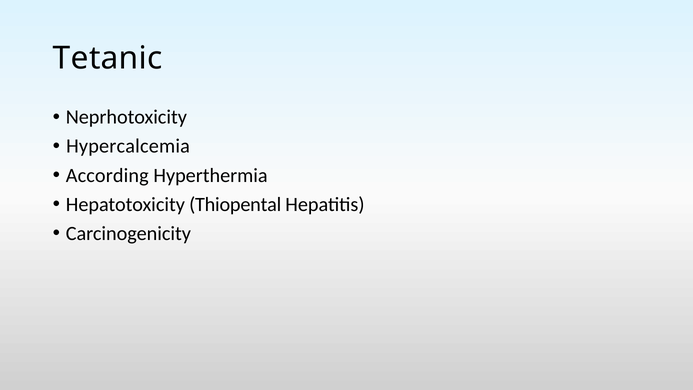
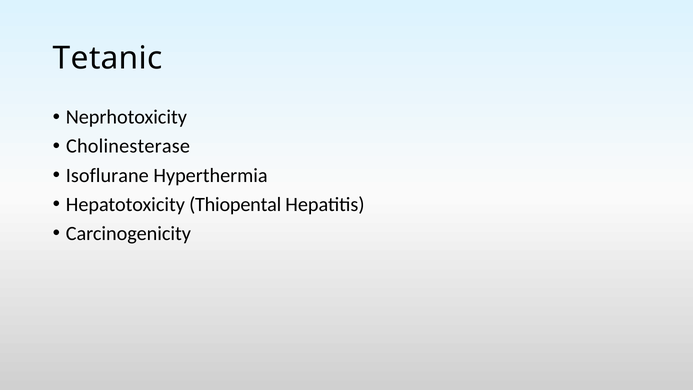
Hypercalcemia: Hypercalcemia -> Cholinesterase
According: According -> Isoflurane
